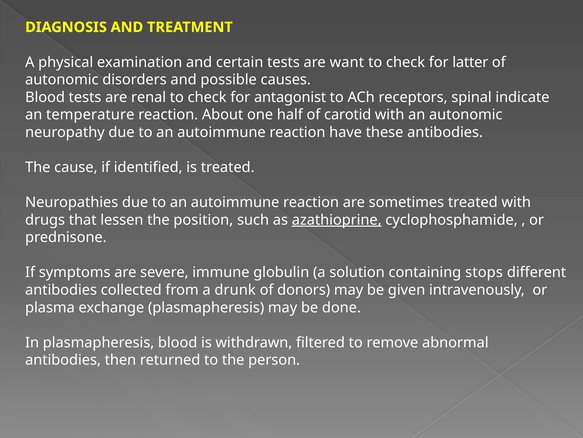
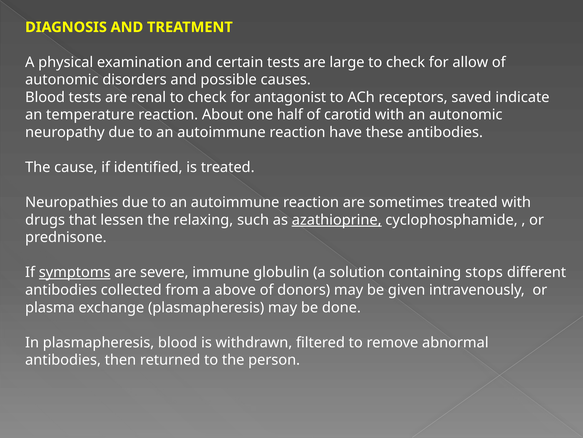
want: want -> large
latter: latter -> allow
spinal: spinal -> saved
position: position -> relaxing
symptoms underline: none -> present
drunk: drunk -> above
